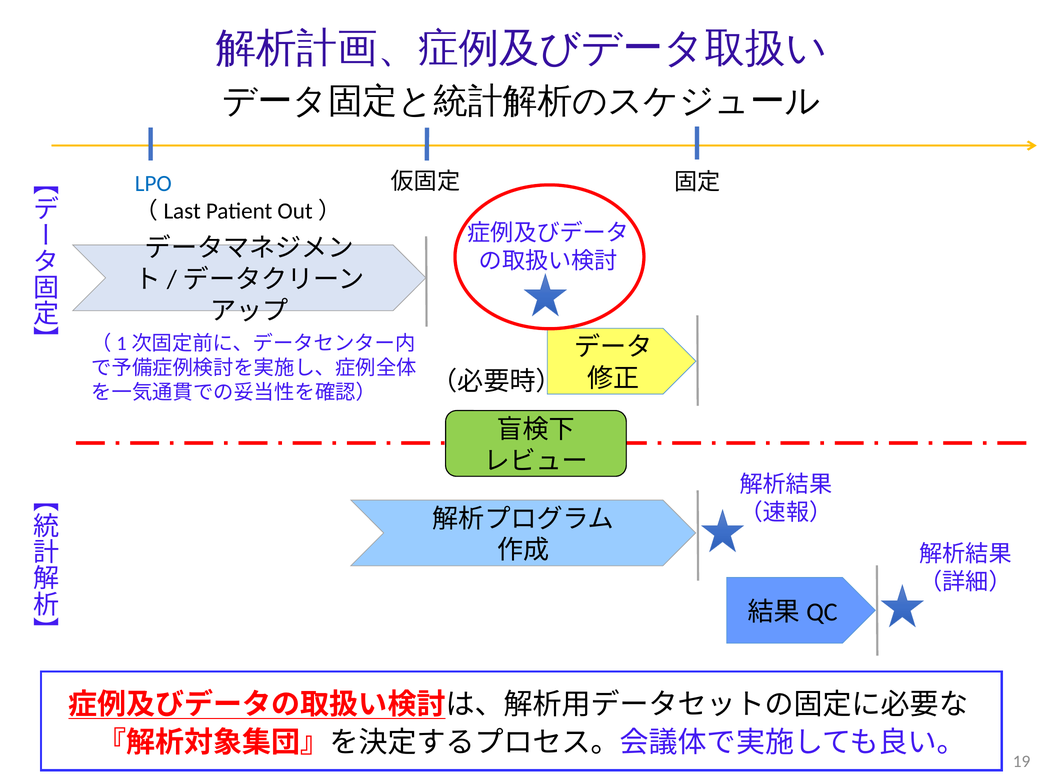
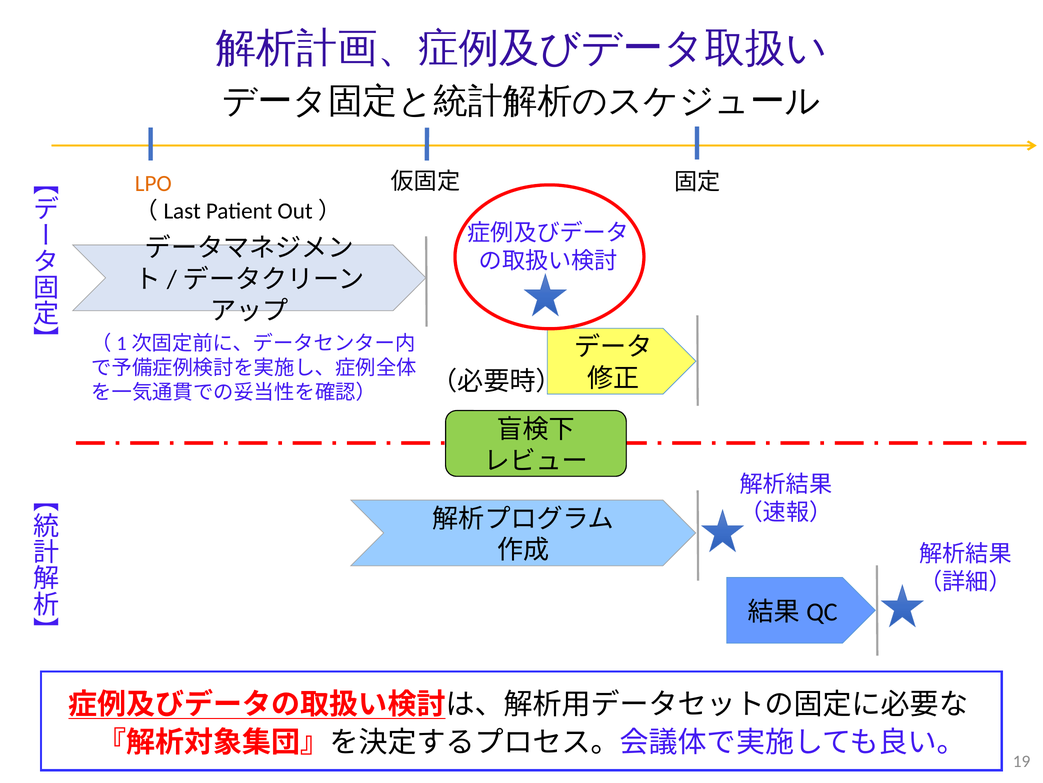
LPO colour: blue -> orange
